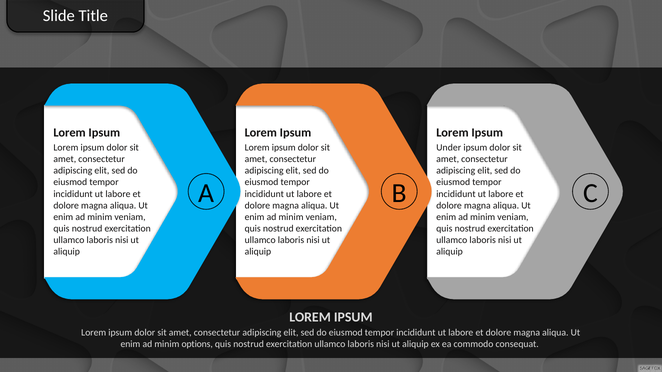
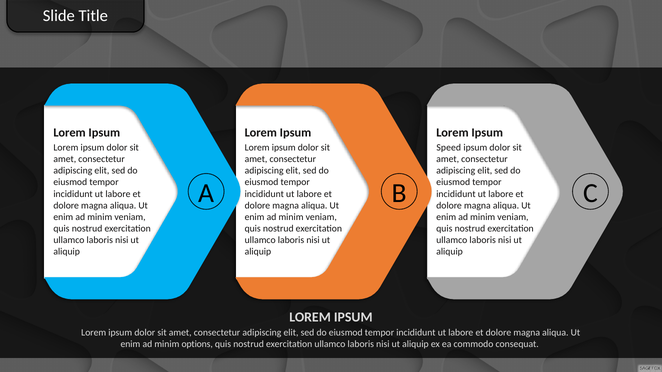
Under: Under -> Speed
